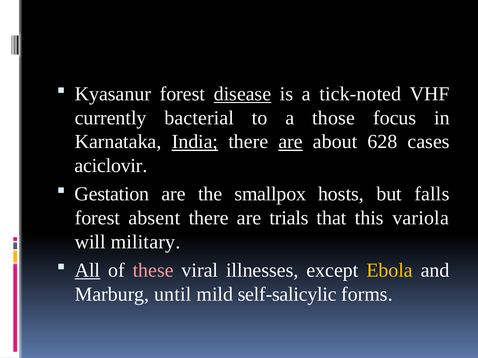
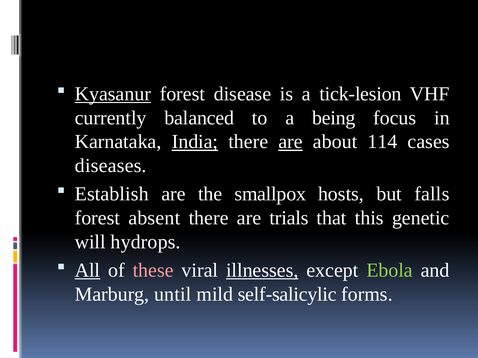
Kyasanur underline: none -> present
disease underline: present -> none
tick-noted: tick-noted -> tick-lesion
bacterial: bacterial -> balanced
those: those -> being
628: 628 -> 114
aciclovir: aciclovir -> diseases
Gestation: Gestation -> Establish
variola: variola -> genetic
military: military -> hydrops
illnesses underline: none -> present
Ebola colour: yellow -> light green
